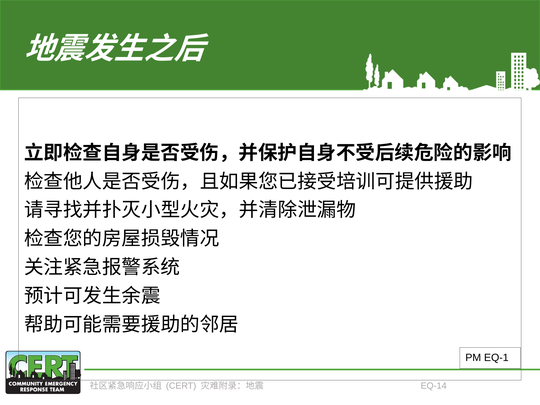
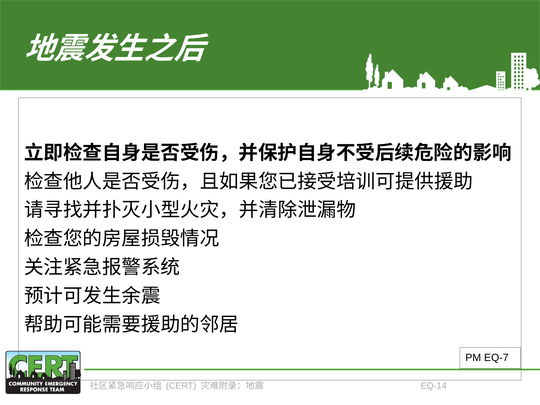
EQ-1: EQ-1 -> EQ-7
